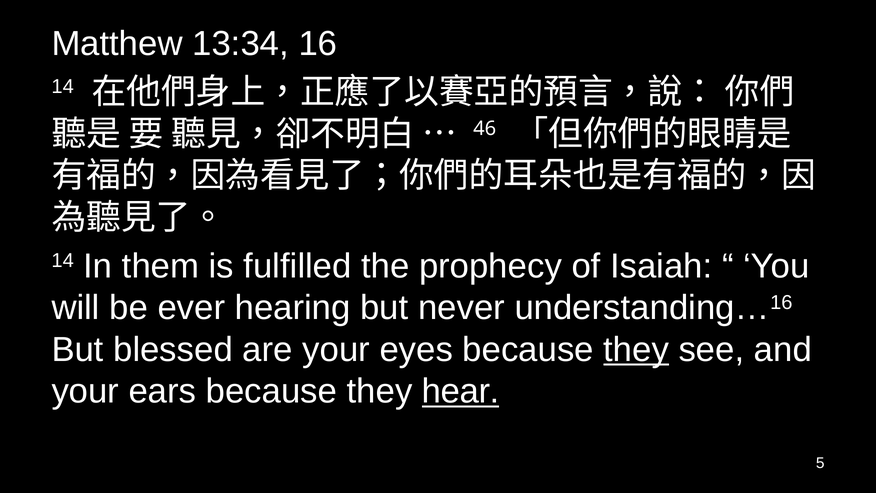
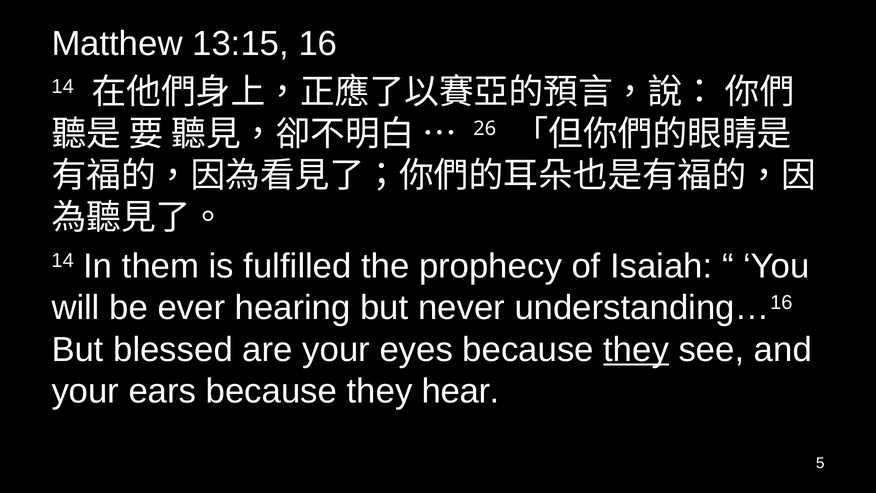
13:34: 13:34 -> 13:15
46: 46 -> 26
hear underline: present -> none
